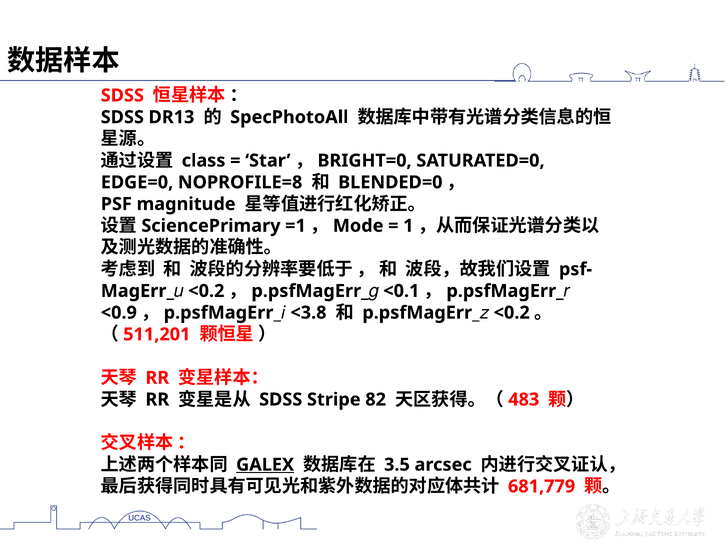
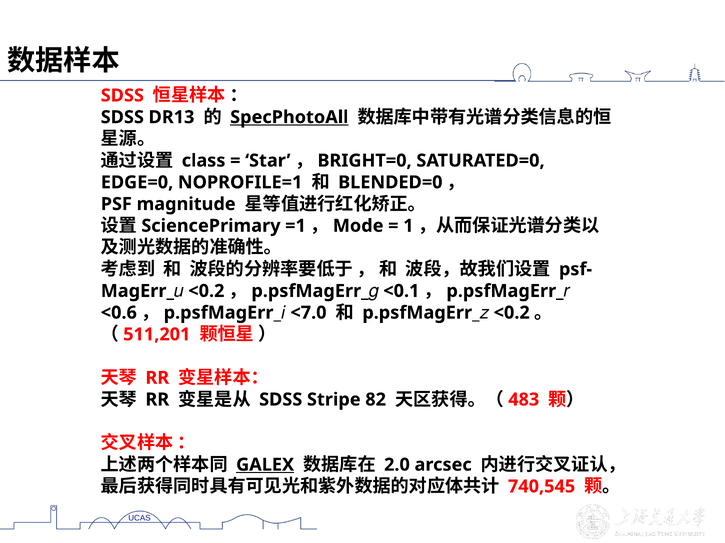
SpecPhotoAll underline: none -> present
NOPROFILE=8: NOPROFILE=8 -> NOPROFILE=1
<0.9: <0.9 -> <0.6
<3.8: <3.8 -> <7.0
3.5: 3.5 -> 2.0
681,779: 681,779 -> 740,545
